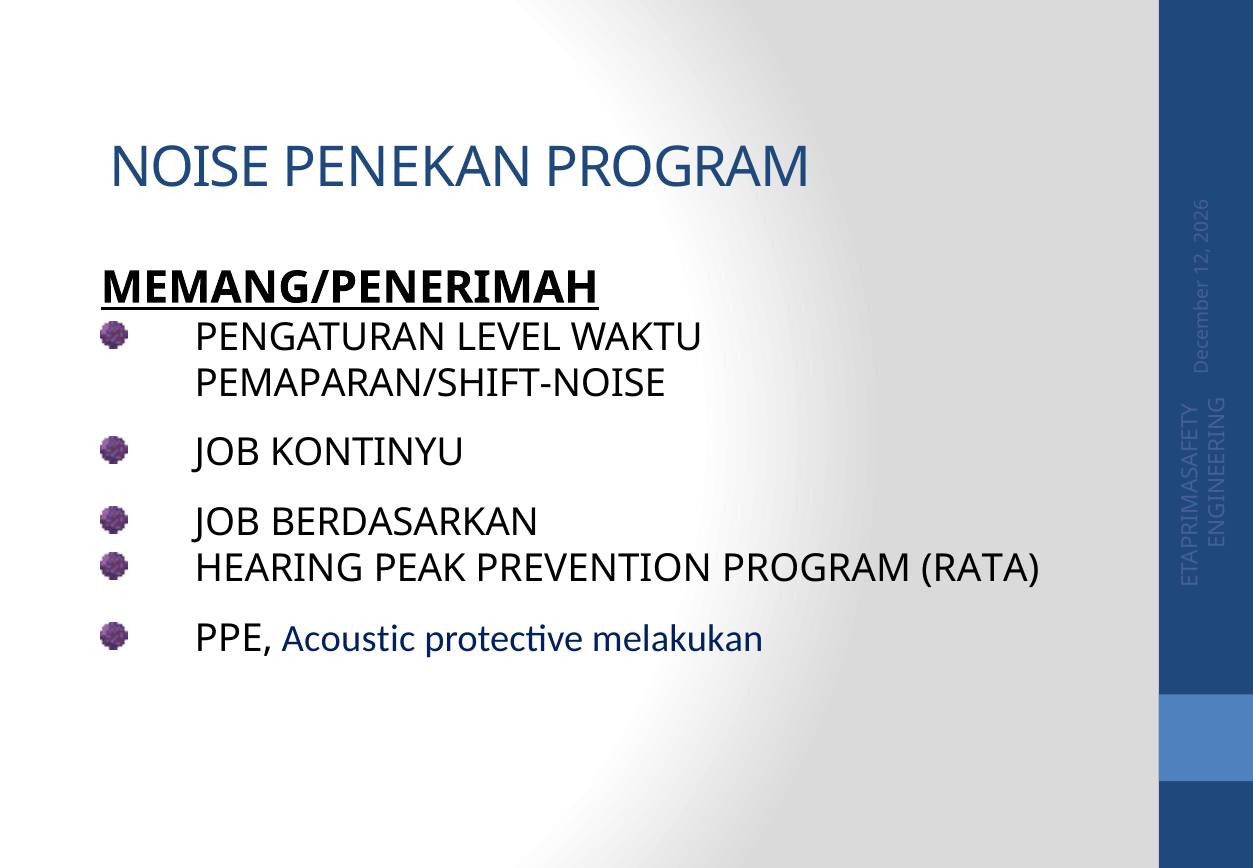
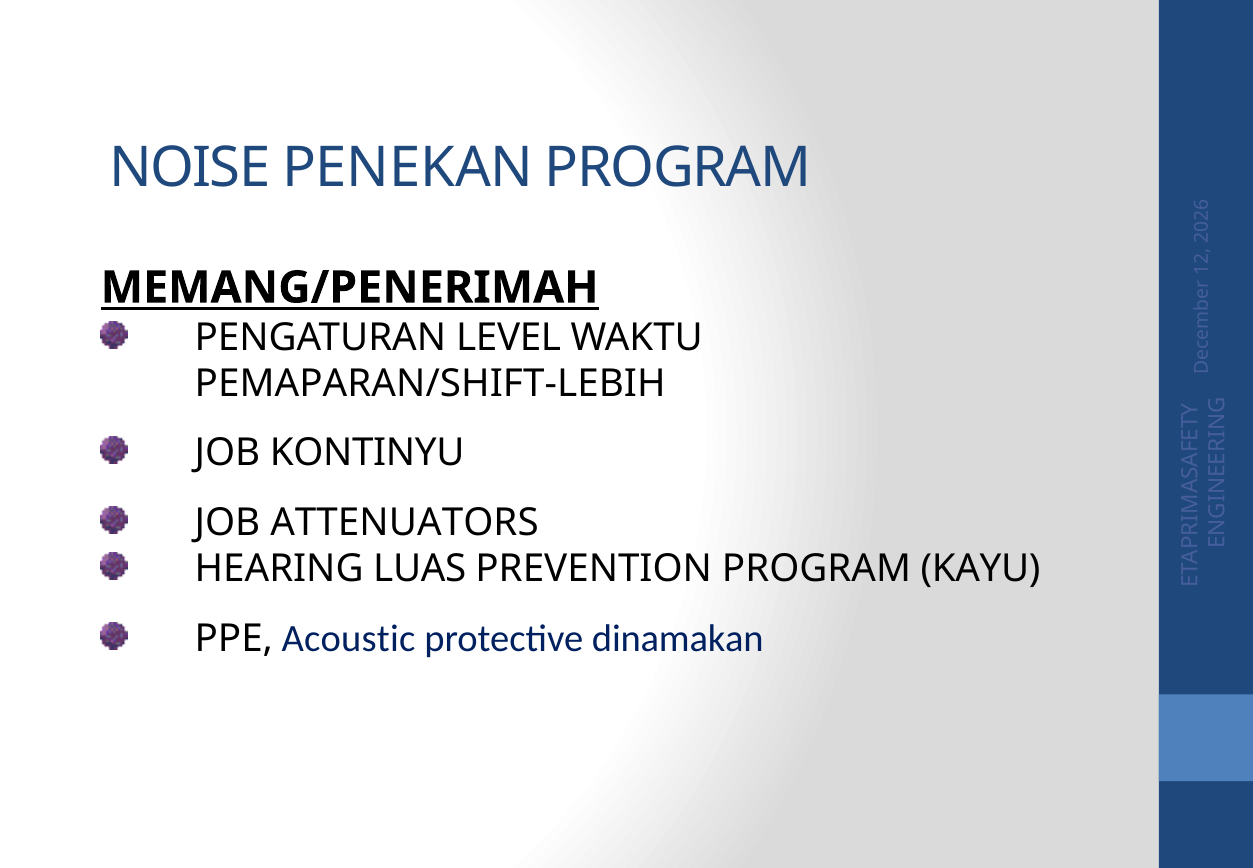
PEMAPARAN/SHIFT-NOISE: PEMAPARAN/SHIFT-NOISE -> PEMAPARAN/SHIFT-LEBIH
BERDASARKAN: BERDASARKAN -> ATTENUATORS
PEAK: PEAK -> LUAS
RATA: RATA -> KAYU
melakukan: melakukan -> dinamakan
